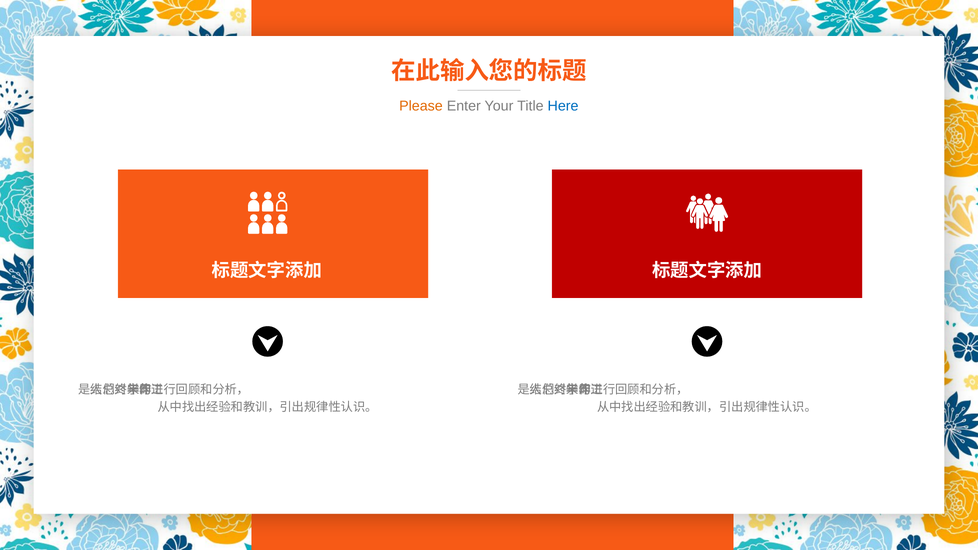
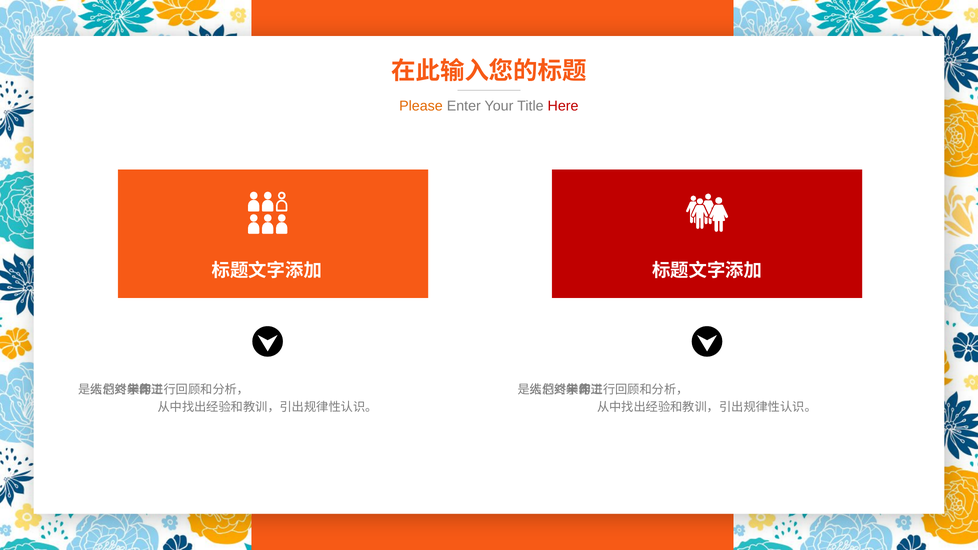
Here colour: blue -> red
